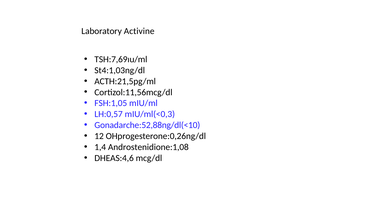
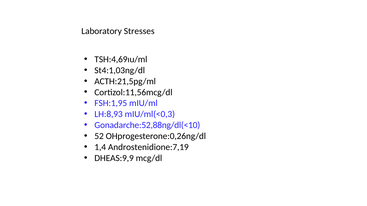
Activine: Activine -> Stresses
TSH:7,69ıu/ml: TSH:7,69ıu/ml -> TSH:4,69ıu/ml
FSH:1,05: FSH:1,05 -> FSH:1,95
LH:0,57: LH:0,57 -> LH:8,93
12: 12 -> 52
Androstenidione:1,08: Androstenidione:1,08 -> Androstenidione:7,19
DHEAS:4,6: DHEAS:4,6 -> DHEAS:9,9
